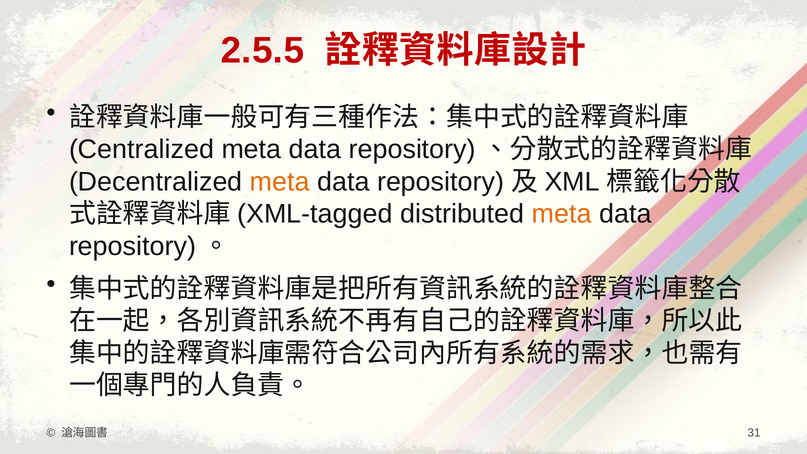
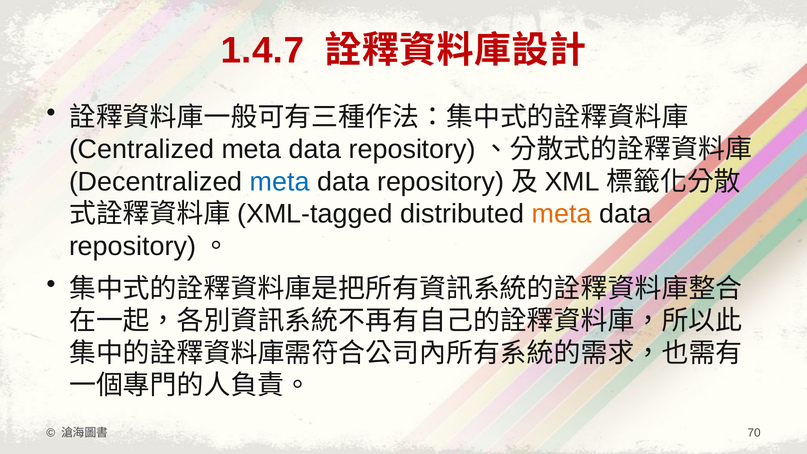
2.5.5: 2.5.5 -> 1.4.7
meta at (280, 182) colour: orange -> blue
31: 31 -> 70
